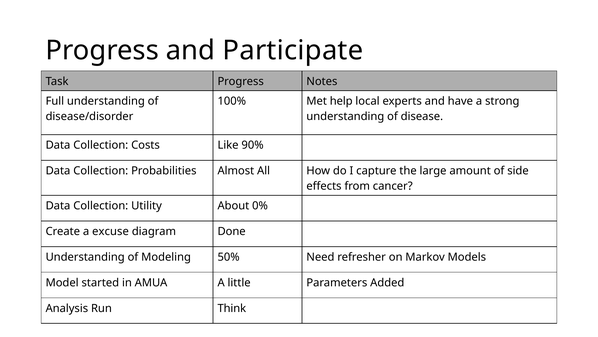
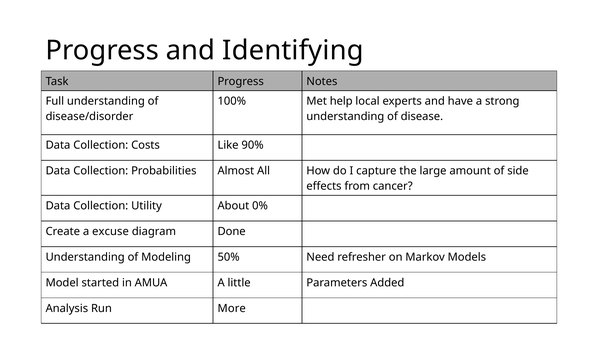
Participate: Participate -> Identifying
Think: Think -> More
